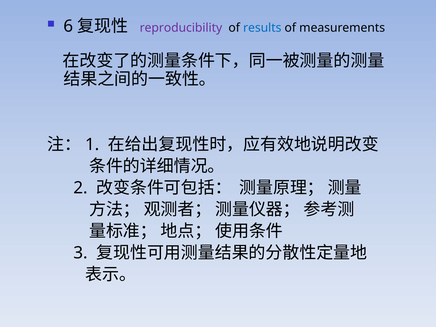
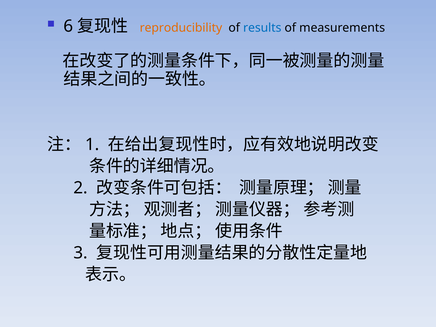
reproducibility colour: purple -> orange
